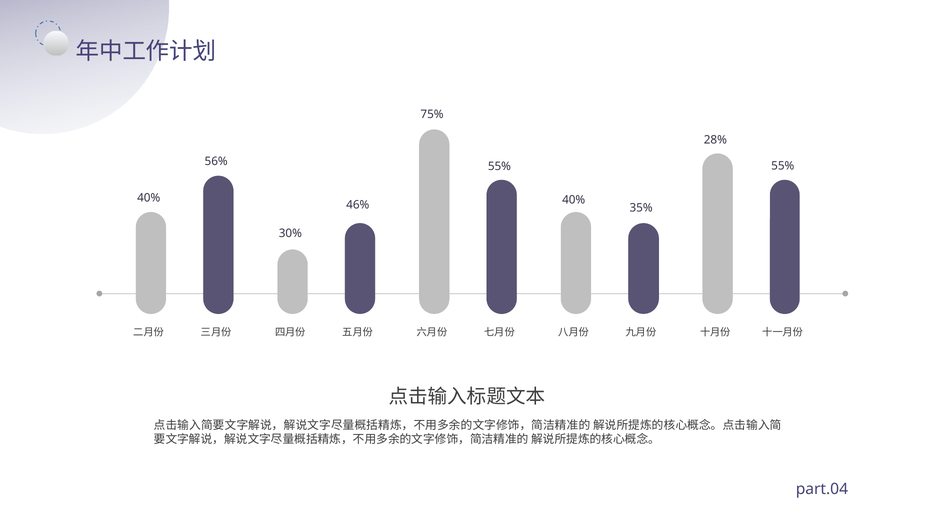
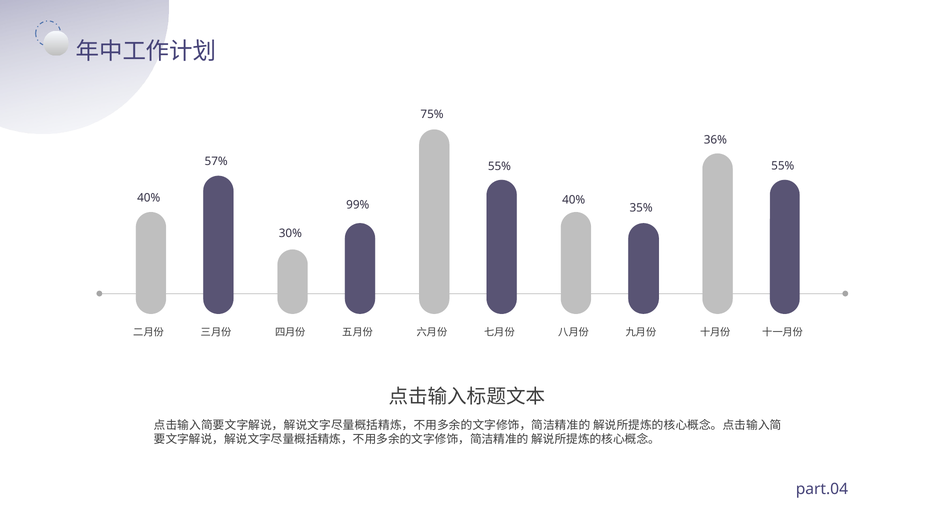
28%: 28% -> 36%
56%: 56% -> 57%
46%: 46% -> 99%
